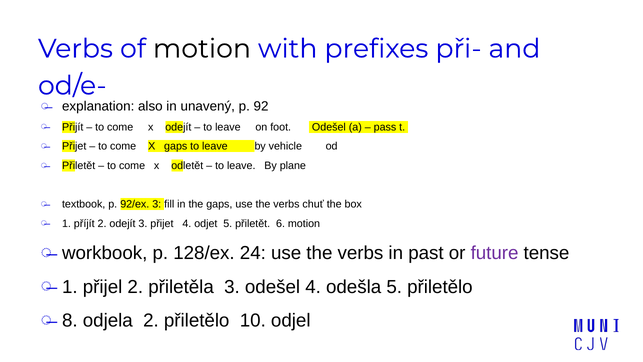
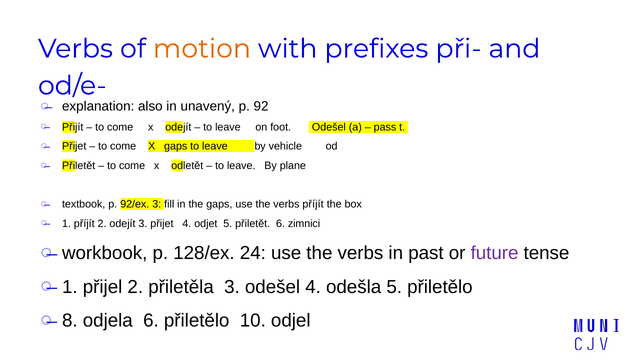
motion at (202, 49) colour: black -> orange
verbs chuť: chuť -> příjít
6 motion: motion -> zimnici
odjela 2: 2 -> 6
